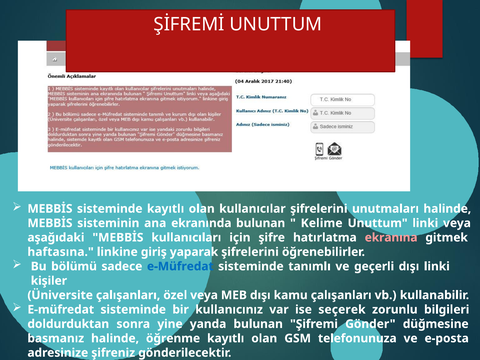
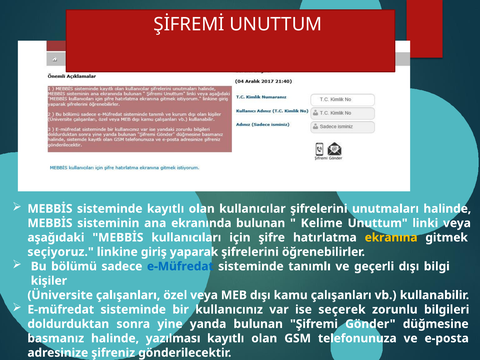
ekranına colour: pink -> yellow
haftasına: haftasına -> seçiyoruz
dışı linki: linki -> bilgi
öğrenme: öğrenme -> yazılması
